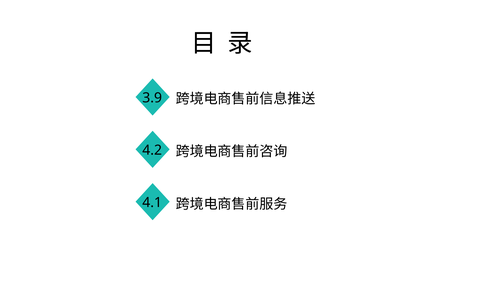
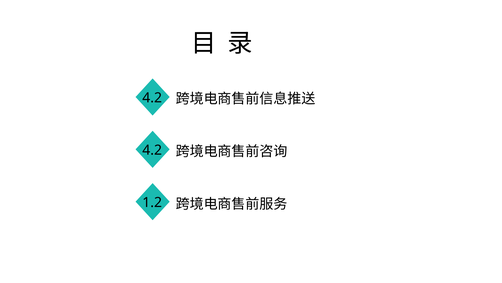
3.9 at (152, 98): 3.9 -> 4.2
4.1: 4.1 -> 1.2
